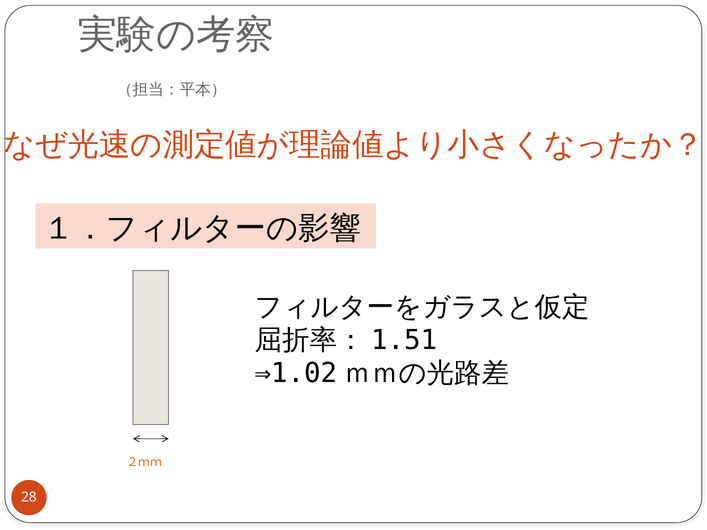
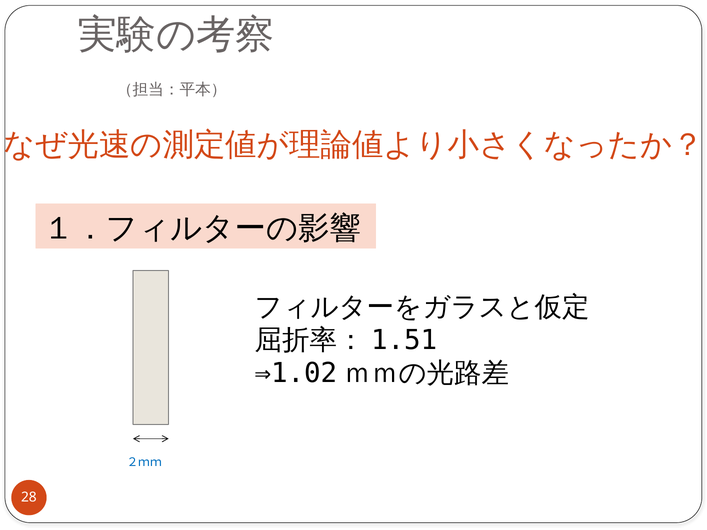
２ｍｍ colour: orange -> blue
